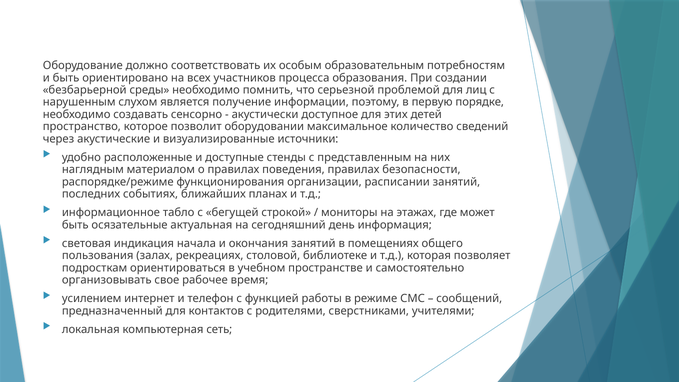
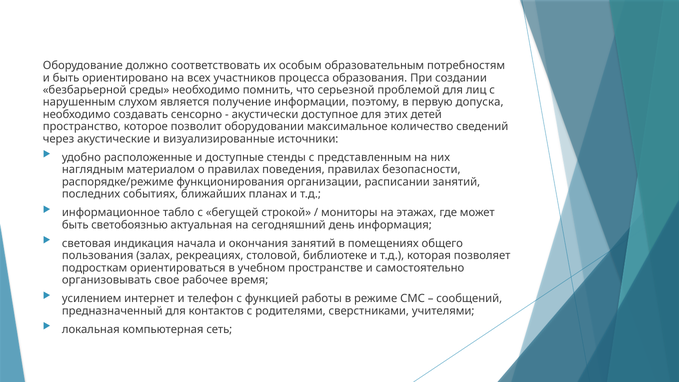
порядке: порядке -> допуска
осязательные: осязательные -> светобоязнью
